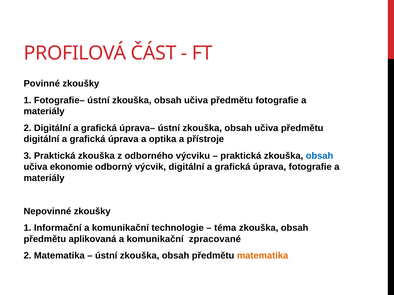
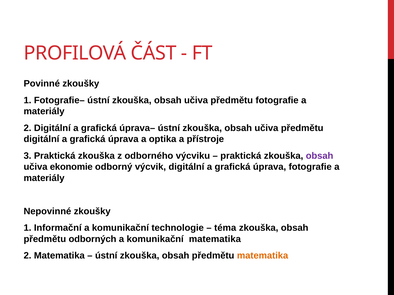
obsah at (320, 156) colour: blue -> purple
aplikovaná: aplikovaná -> odborných
komunikační zpracované: zpracované -> matematika
